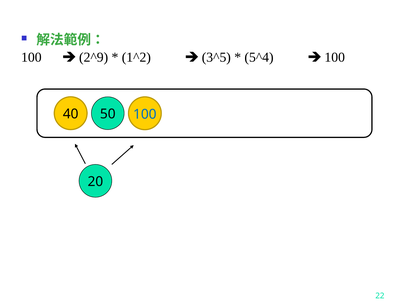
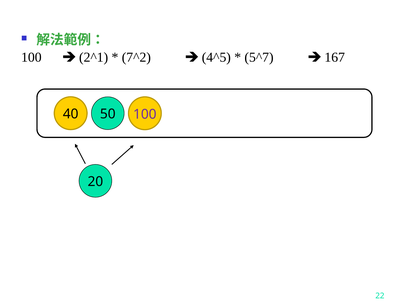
2^9: 2^9 -> 2^1
1^2: 1^2 -> 7^2
3^5: 3^5 -> 4^5
5^4: 5^4 -> 5^7
100 at (335, 57): 100 -> 167
100 at (145, 114) colour: blue -> purple
